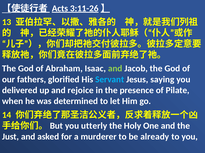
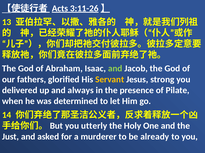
Servant colour: light blue -> yellow
saying: saying -> strong
rejoice: rejoice -> always
